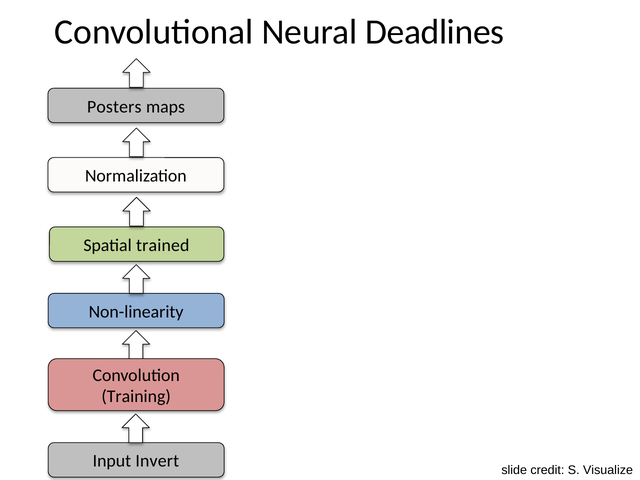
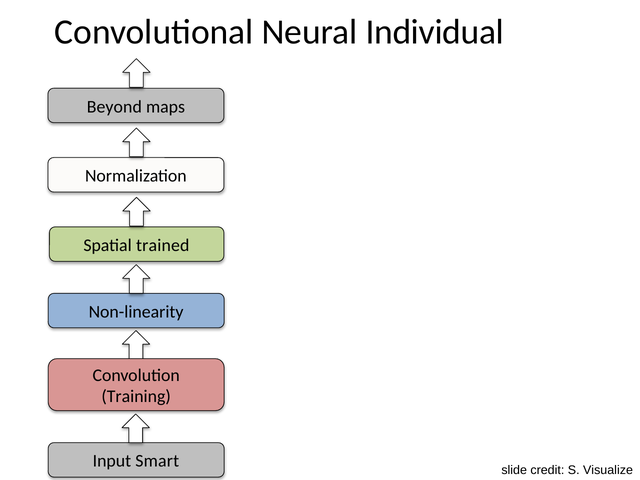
Deadlines: Deadlines -> Individual
Posters: Posters -> Beyond
Invert: Invert -> Smart
